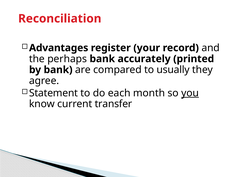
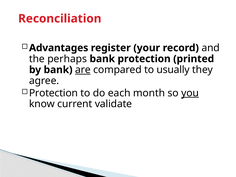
bank accurately: accurately -> protection
are underline: none -> present
Statement at (53, 93): Statement -> Protection
transfer: transfer -> validate
